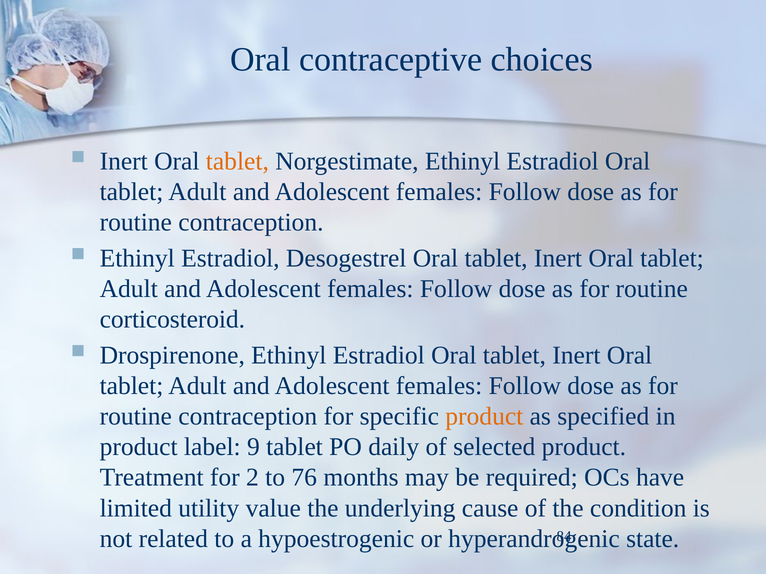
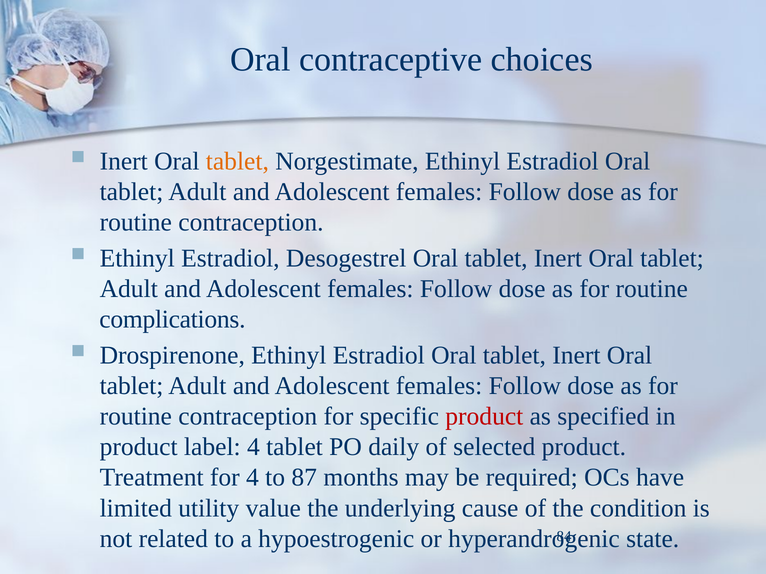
corticosteroid: corticosteroid -> complications
product at (484, 417) colour: orange -> red
label 9: 9 -> 4
for 2: 2 -> 4
76: 76 -> 87
